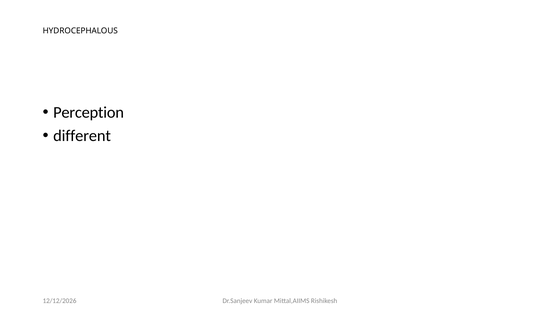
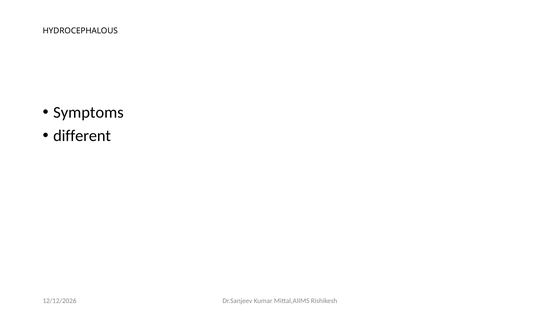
Perception: Perception -> Symptoms
